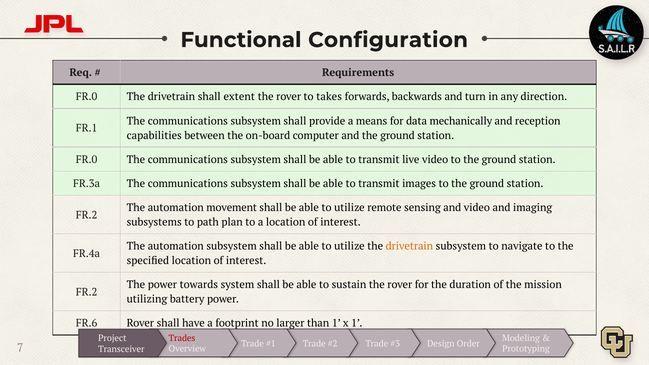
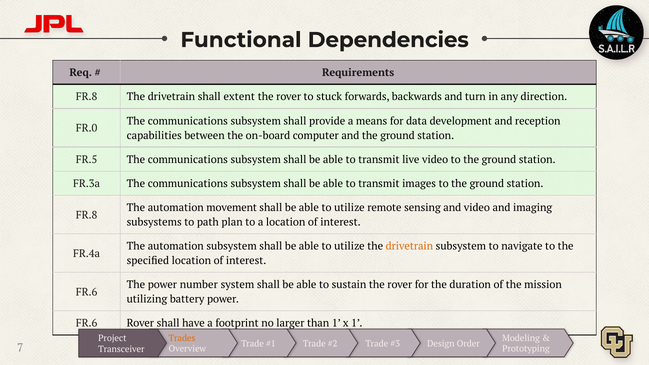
Configuration: Configuration -> Dependencies
FR.0 at (87, 97): FR.0 -> FR.8
takes: takes -> stuck
mechanically: mechanically -> development
FR.1: FR.1 -> FR.0
FR.0 at (87, 160): FR.0 -> FR.5
FR.2 at (87, 215): FR.2 -> FR.8
towards: towards -> number
FR.2 at (87, 292): FR.2 -> FR.6
Trades colour: red -> orange
